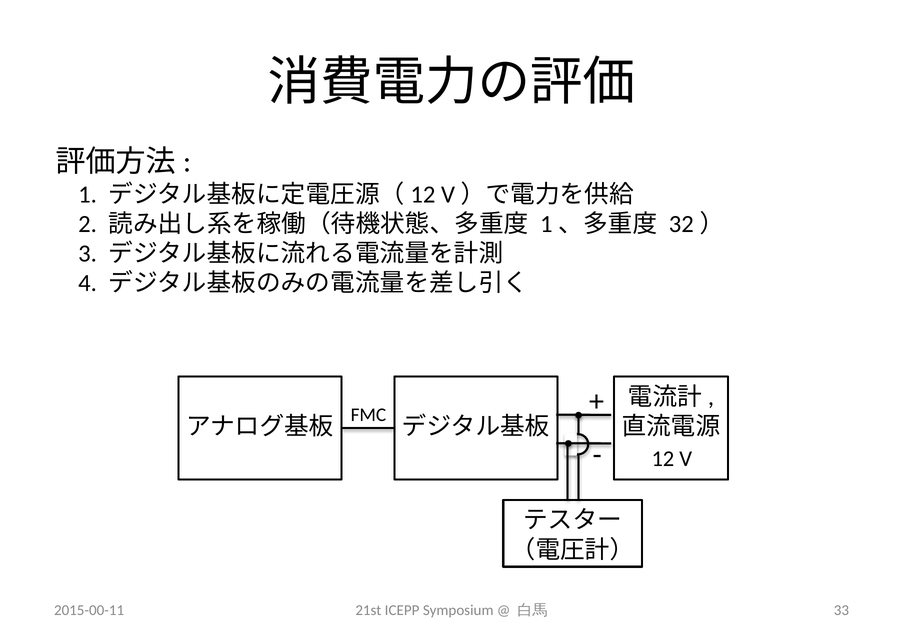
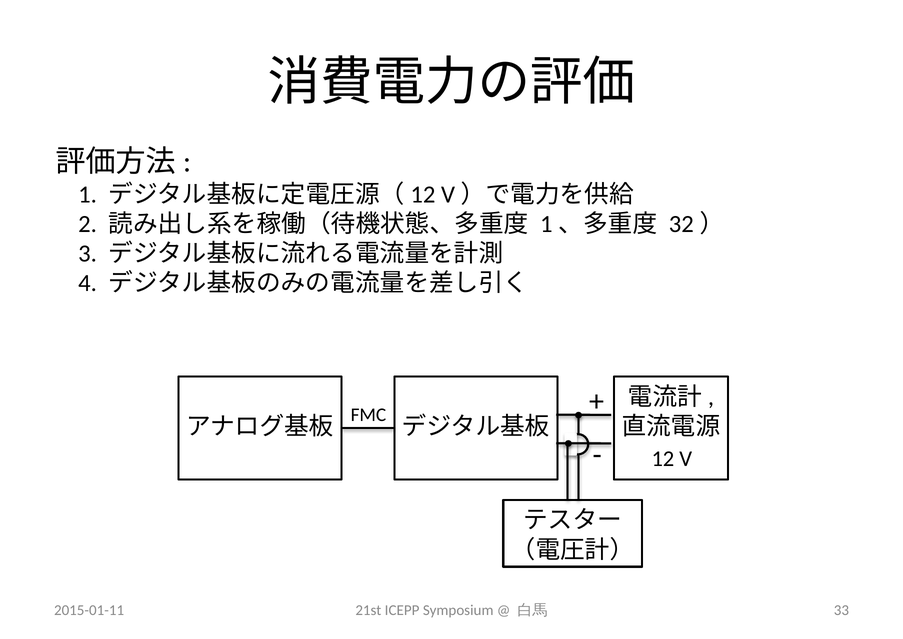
2015-00-11: 2015-00-11 -> 2015-01-11
